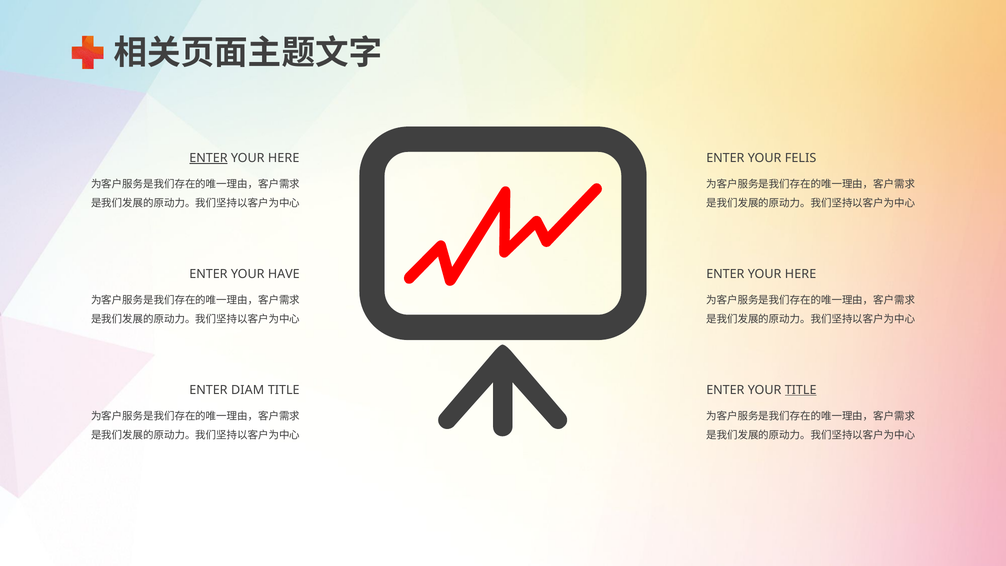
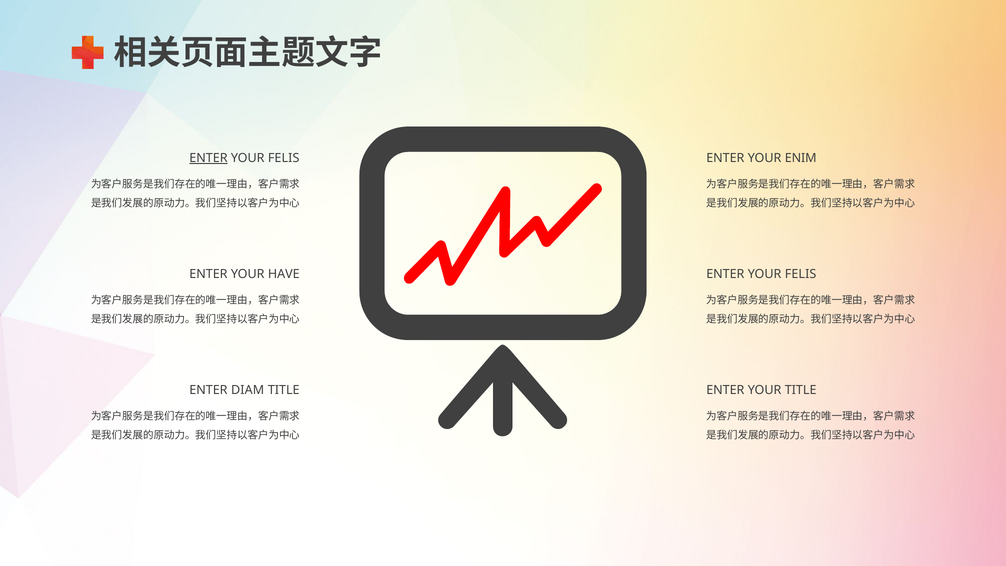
HERE at (284, 158): HERE -> FELIS
FELIS: FELIS -> ENIM
HERE at (801, 274): HERE -> FELIS
TITLE at (801, 390) underline: present -> none
